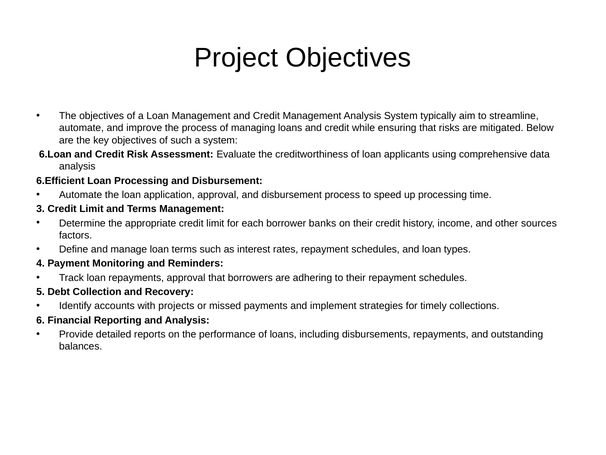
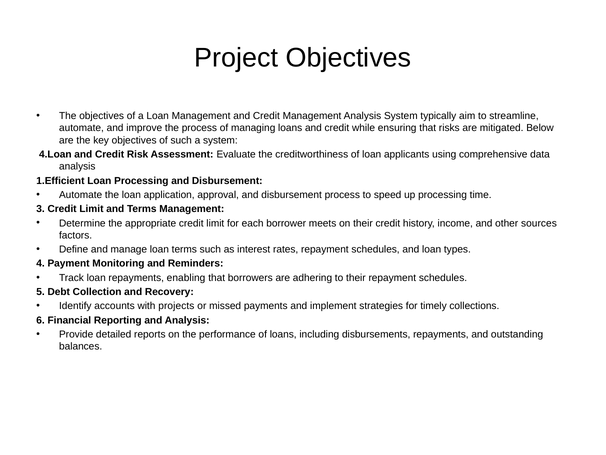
6.Loan: 6.Loan -> 4.Loan
6.Efficient: 6.Efficient -> 1.Efficient
banks: banks -> meets
repayments approval: approval -> enabling
